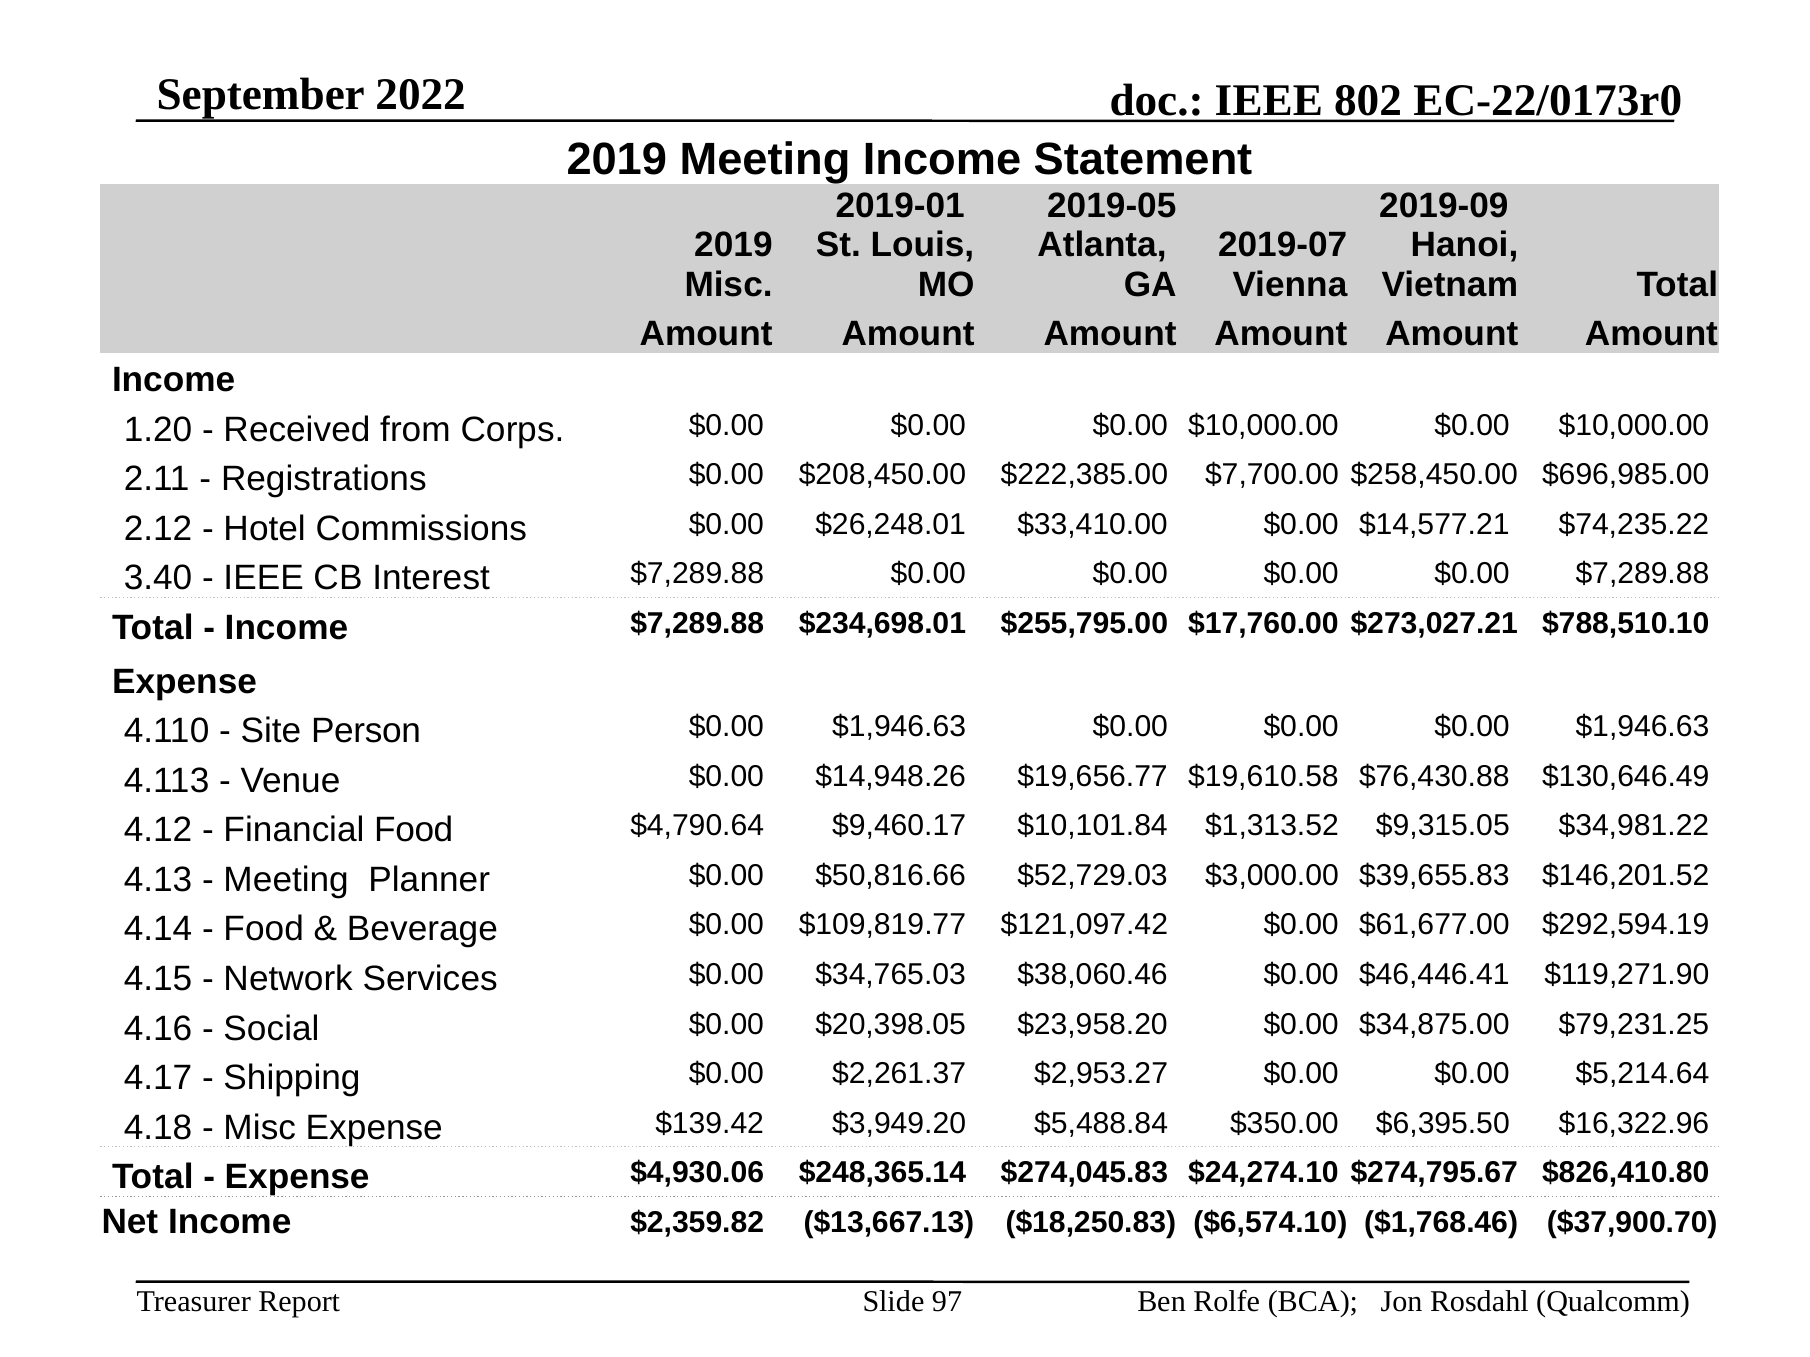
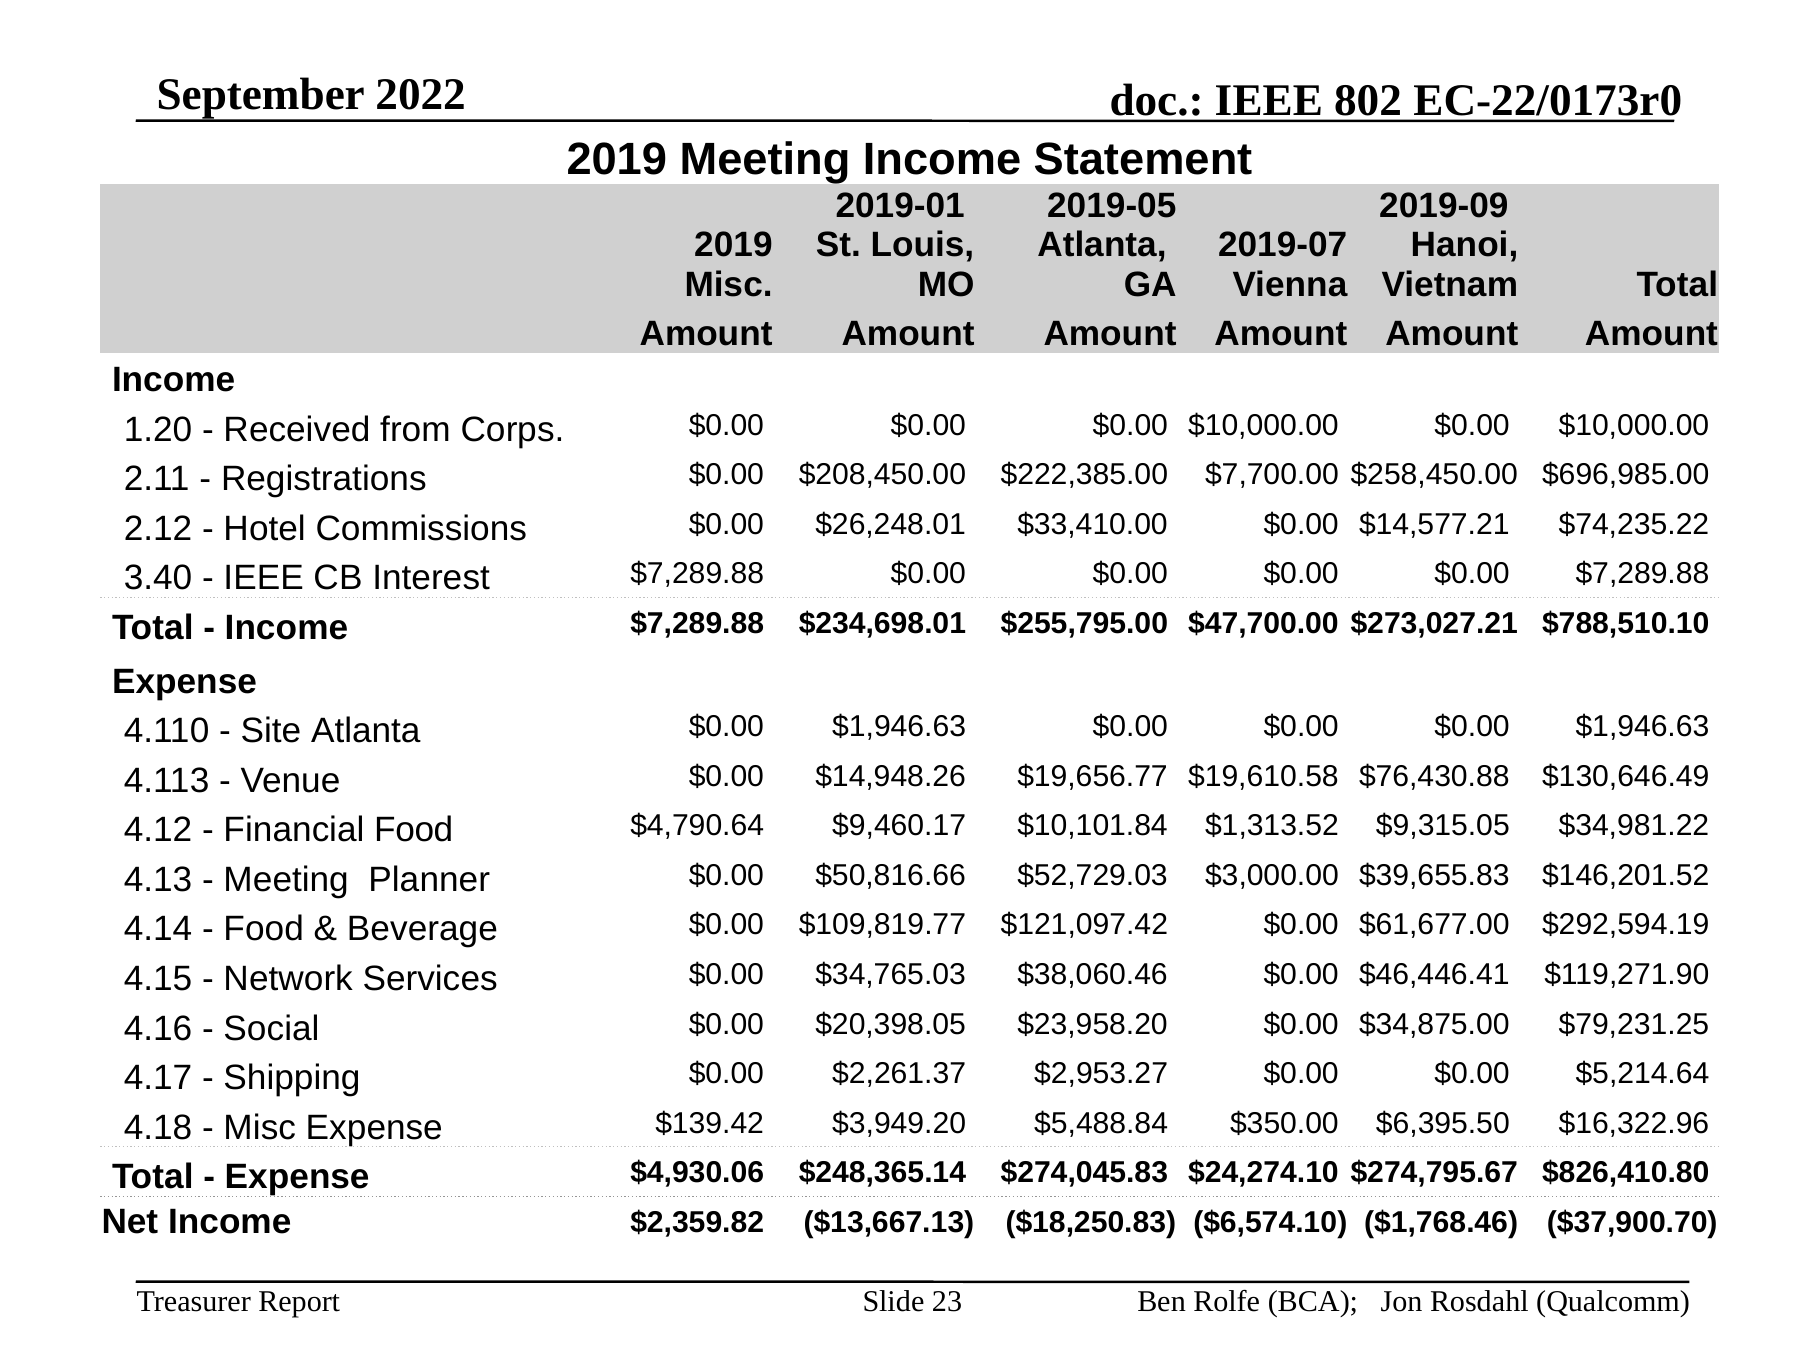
$17,760.00: $17,760.00 -> $47,700.00
Site Person: Person -> Atlanta
97: 97 -> 23
